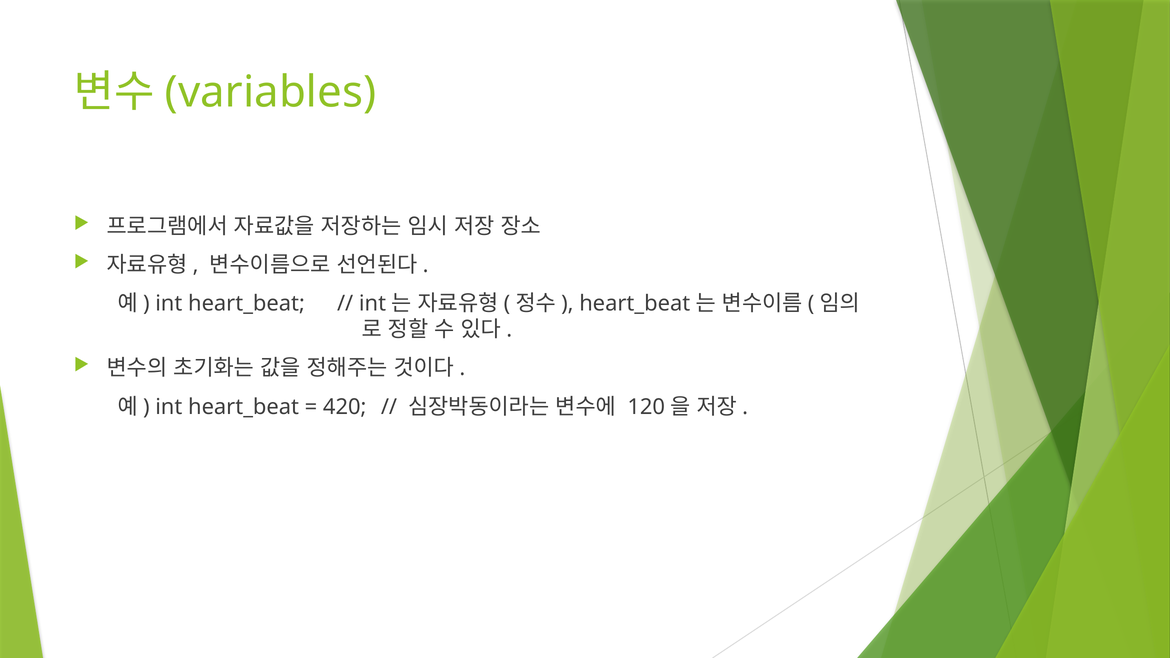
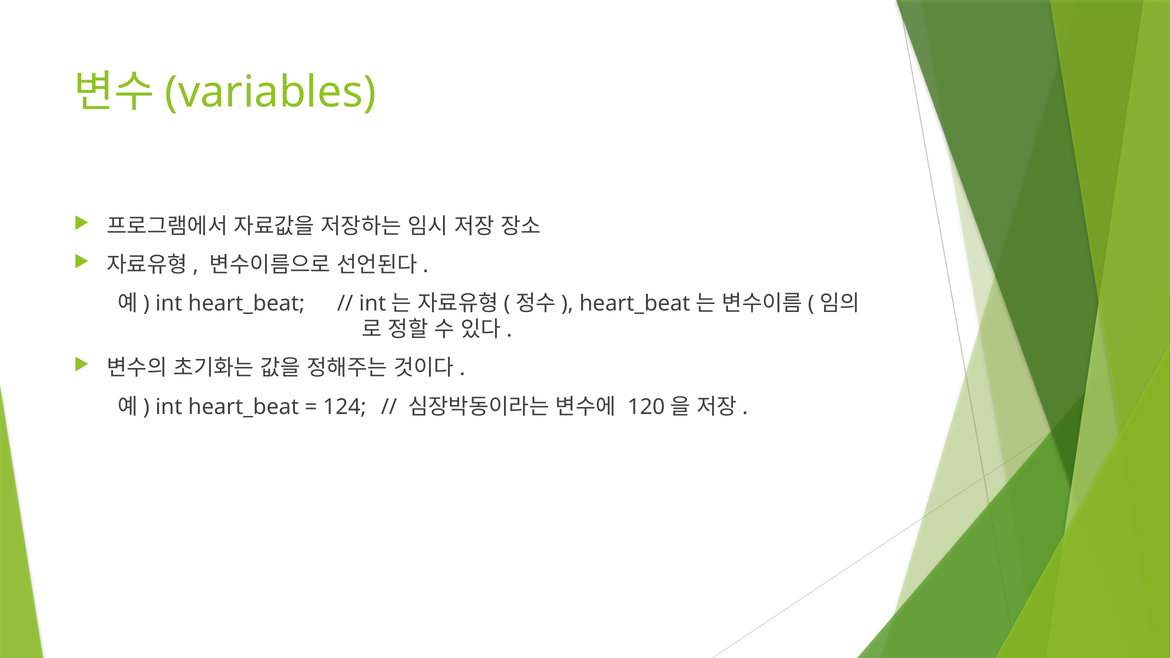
420: 420 -> 124
